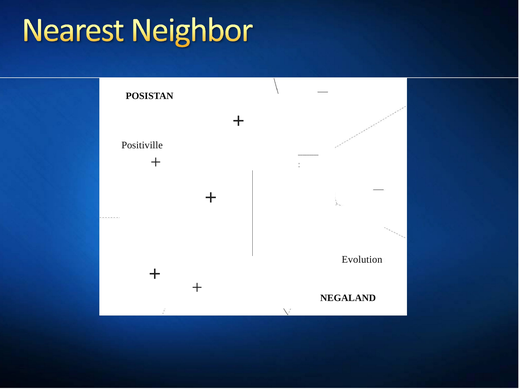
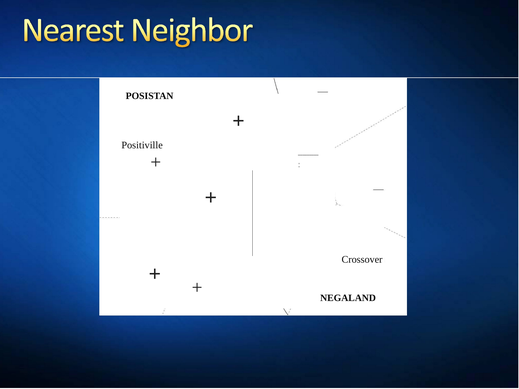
Evolution: Evolution -> Crossover
